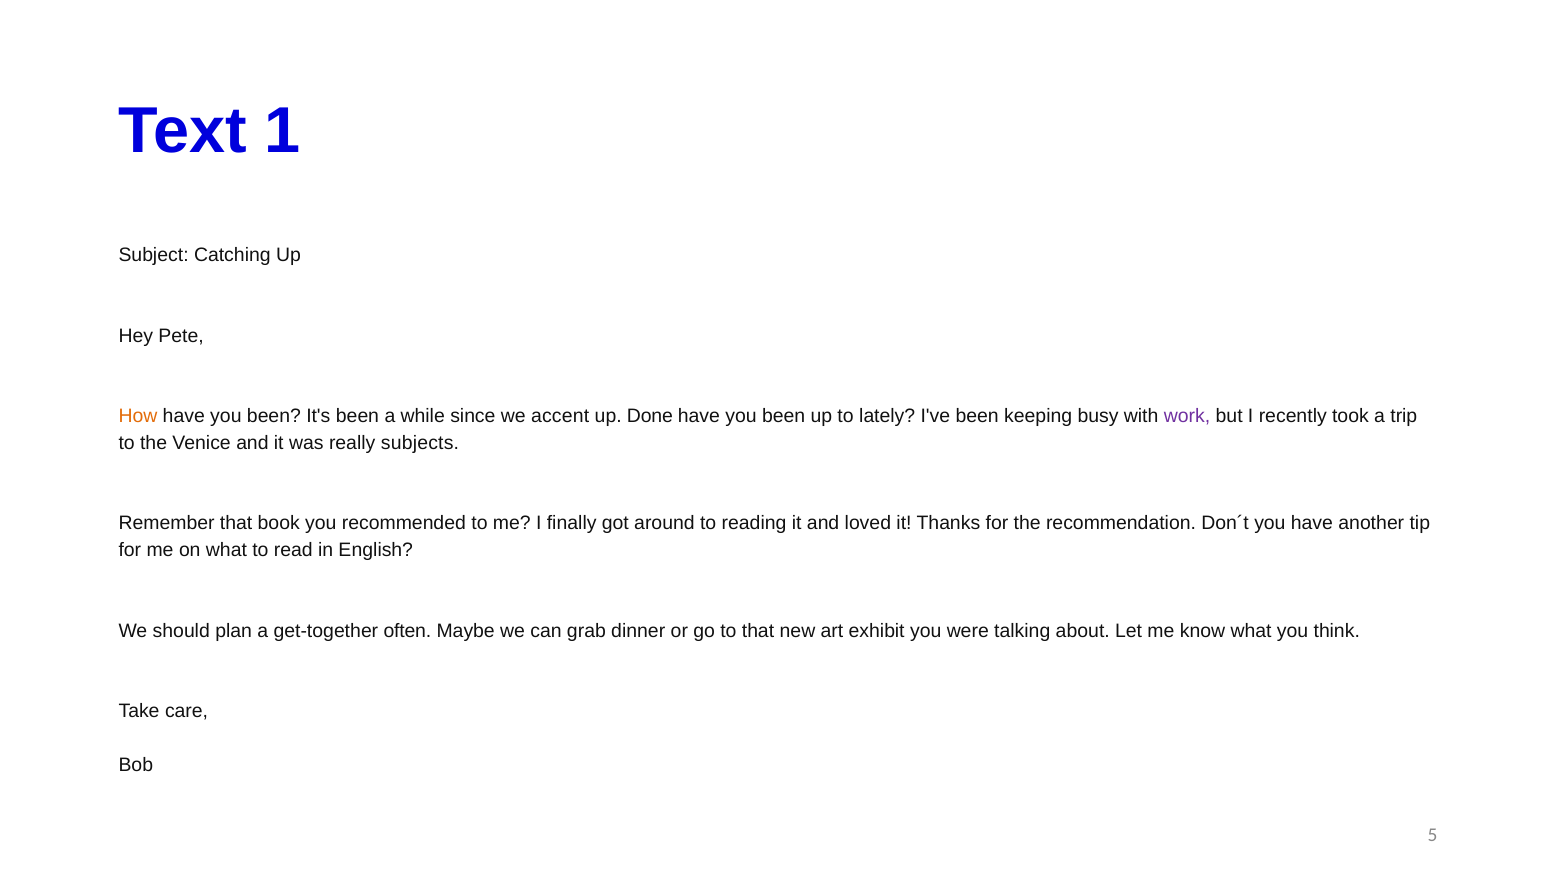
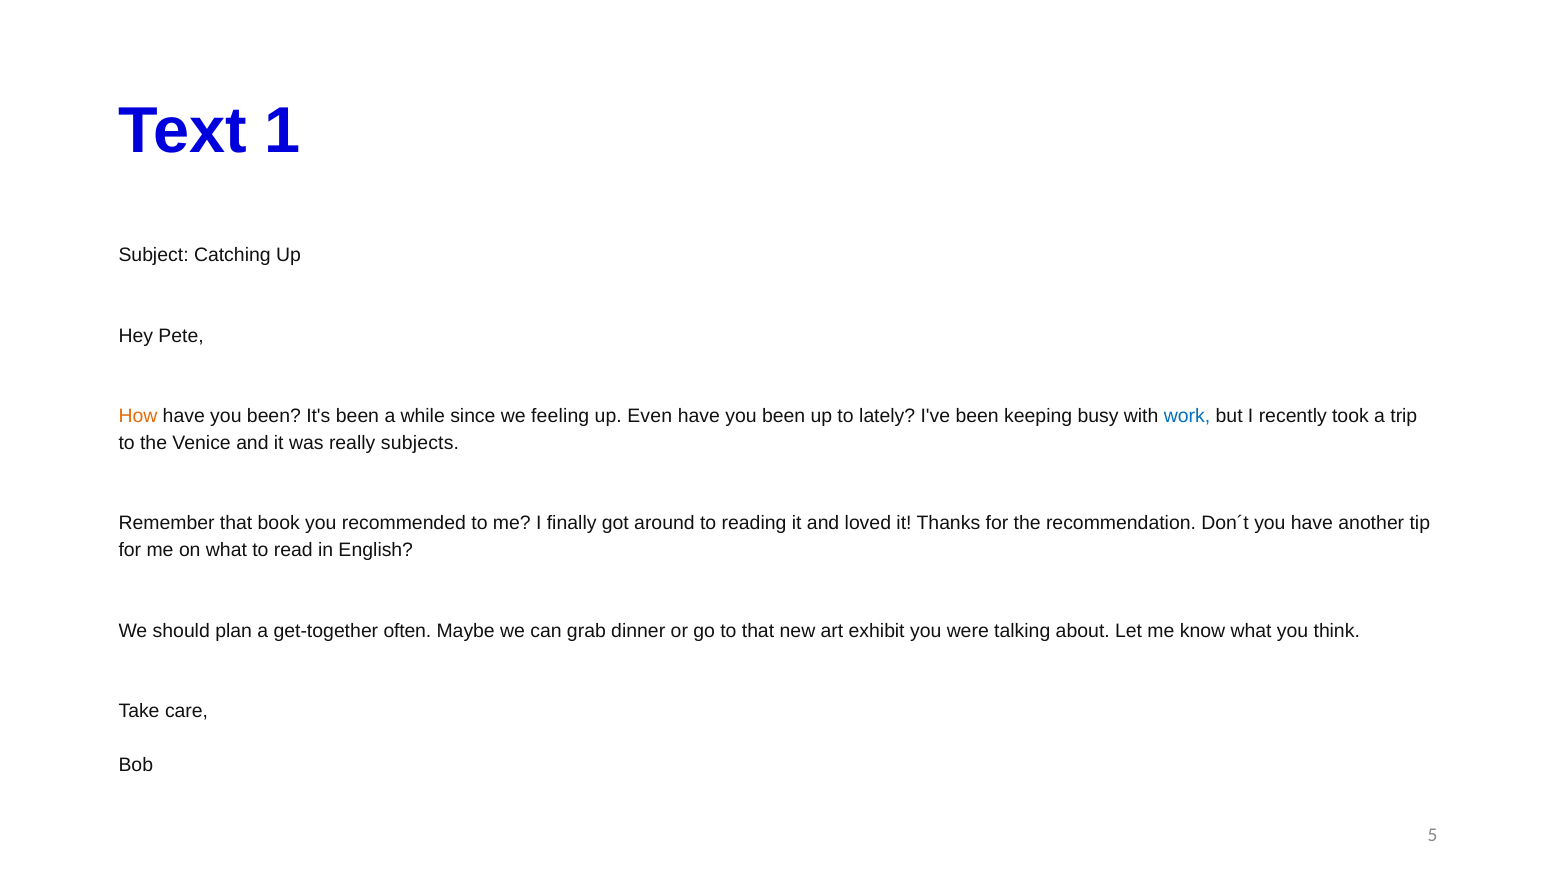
accent: accent -> feeling
Done: Done -> Even
work colour: purple -> blue
